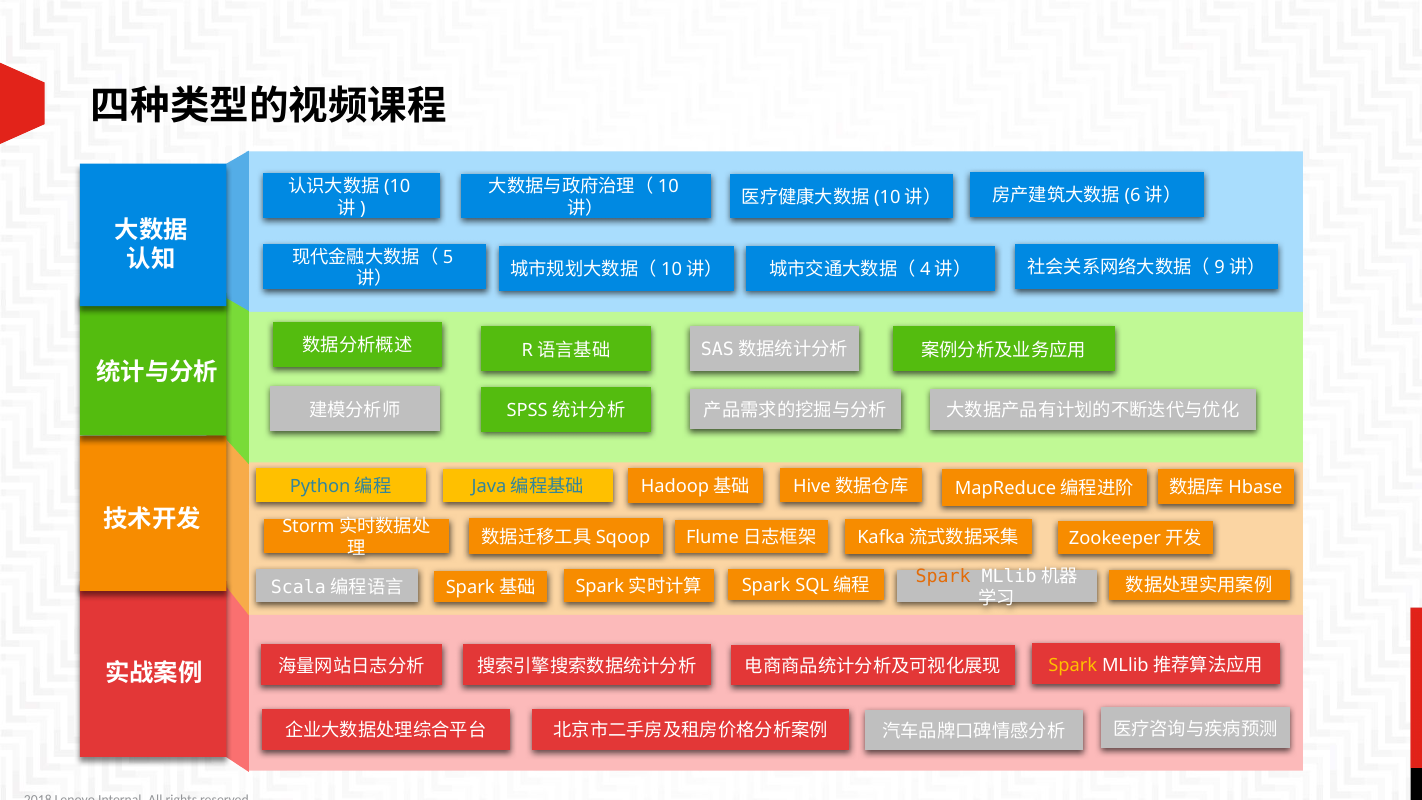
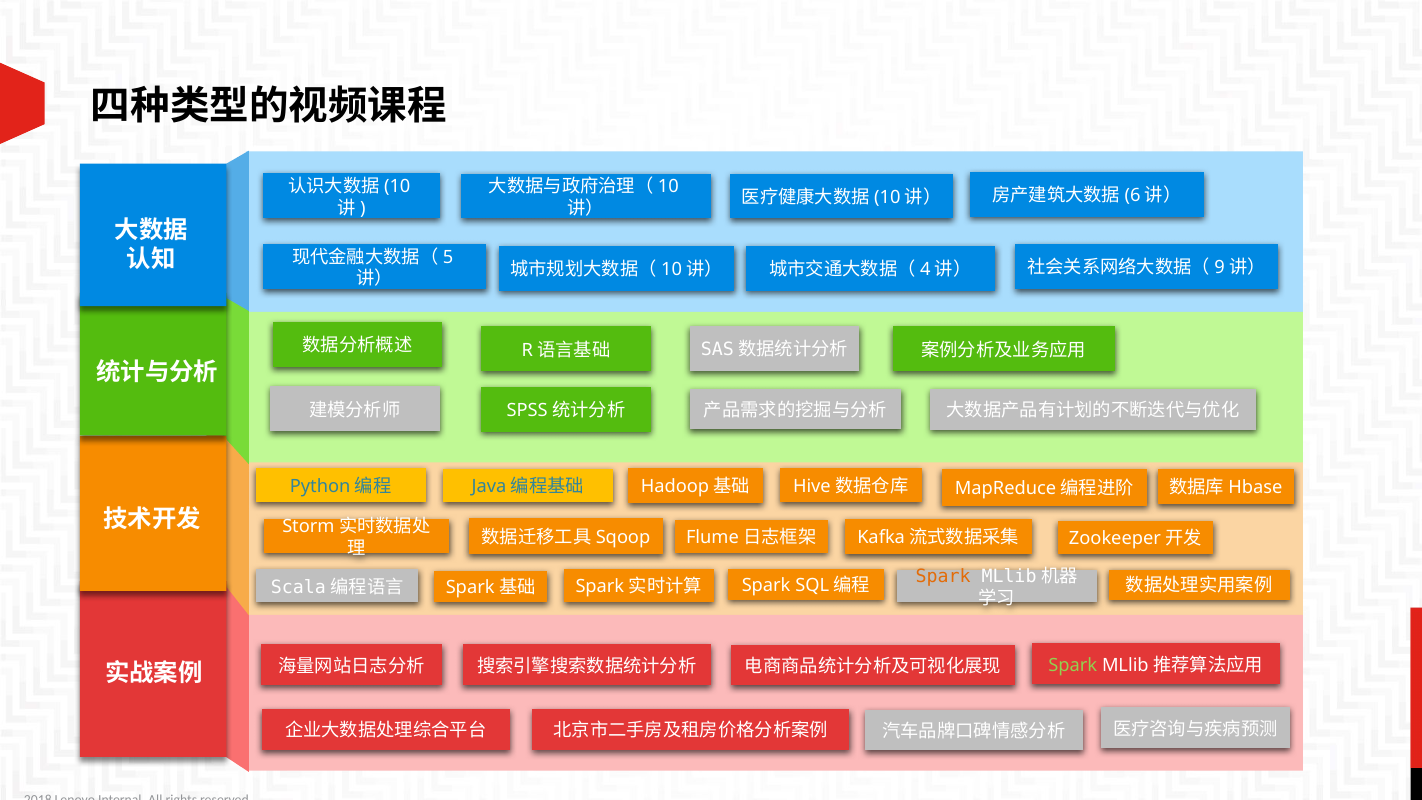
Spark at (1073, 665) colour: yellow -> light green
